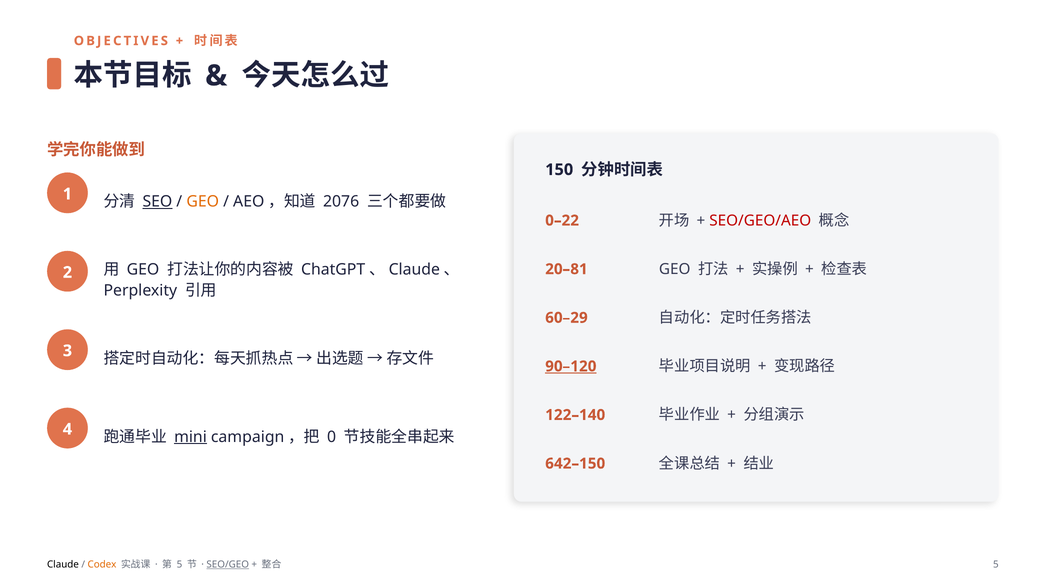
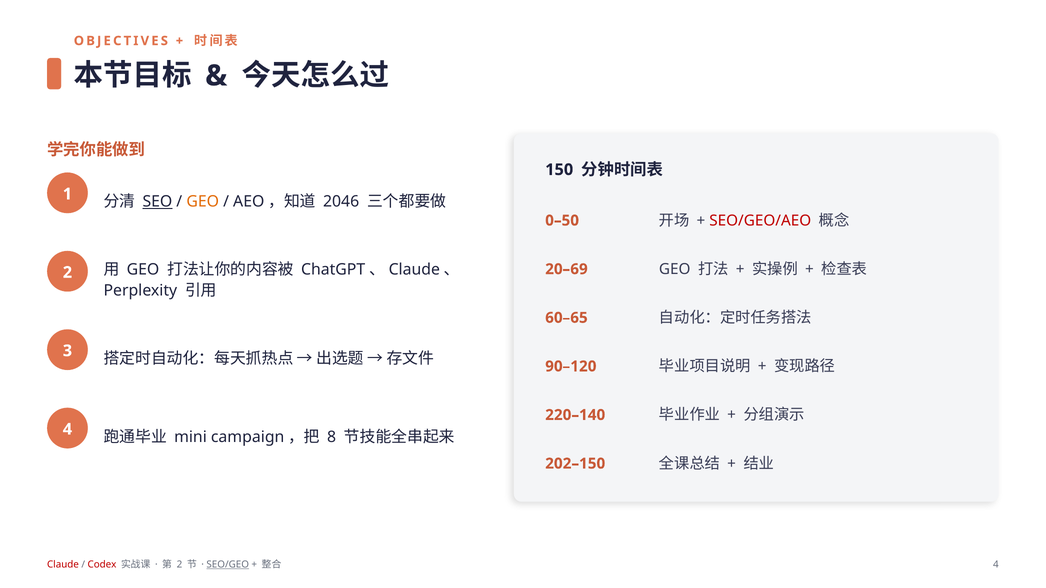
2076: 2076 -> 2046
0–22: 0–22 -> 0–50
20–81: 20–81 -> 20–69
60–29: 60–29 -> 60–65
90–120 underline: present -> none
122–140: 122–140 -> 220–140
mini underline: present -> none
0: 0 -> 8
642–150: 642–150 -> 202–150
Claude colour: black -> red
Codex colour: orange -> red
5 at (180, 565): 5 -> 2
5 at (996, 565): 5 -> 4
